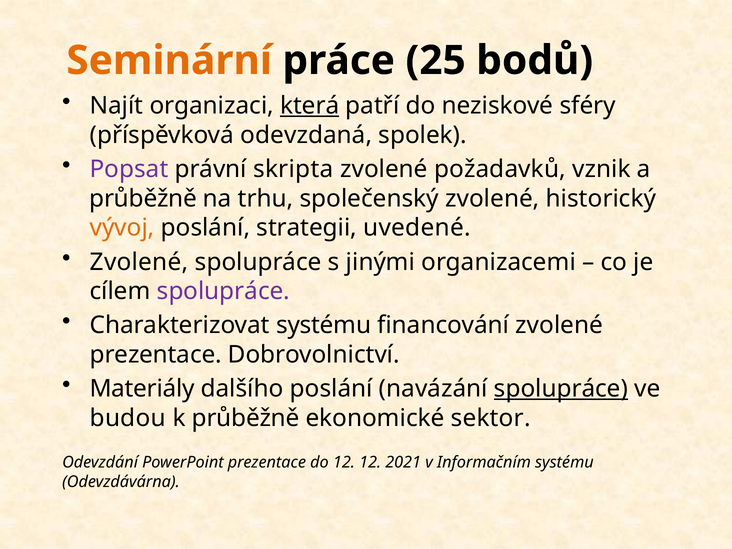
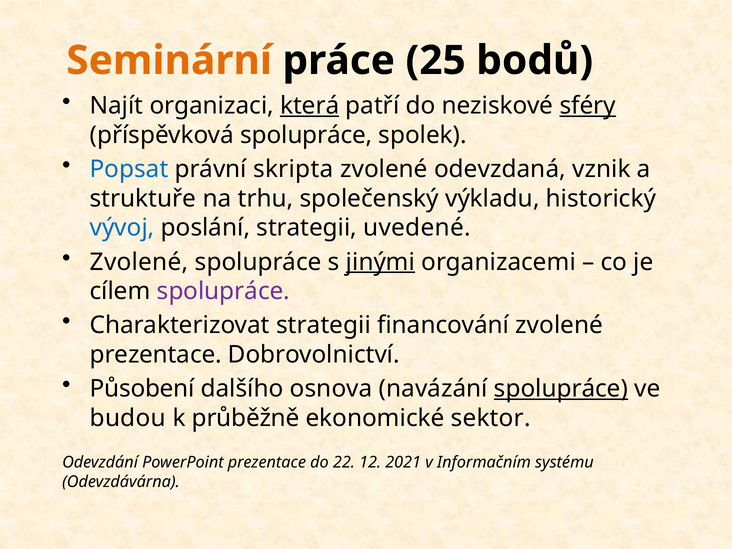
sféry underline: none -> present
příspěvková odevzdaná: odevzdaná -> spolupráce
Popsat colour: purple -> blue
požadavků: požadavků -> odevzdaná
průběžně at (143, 199): průběžně -> struktuře
společenský zvolené: zvolené -> výkladu
vývoj colour: orange -> blue
jinými underline: none -> present
Charakterizovat systému: systému -> strategii
Materiály: Materiály -> Působení
dalšího poslání: poslání -> osnova
do 12: 12 -> 22
